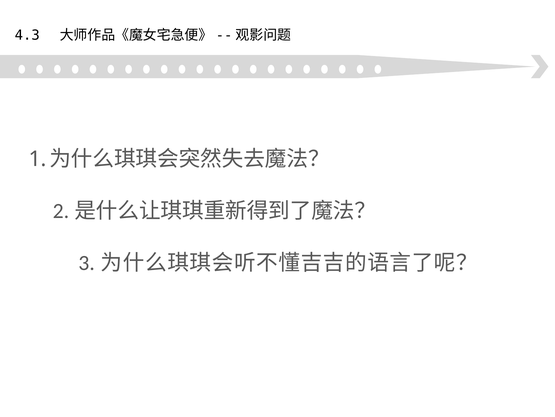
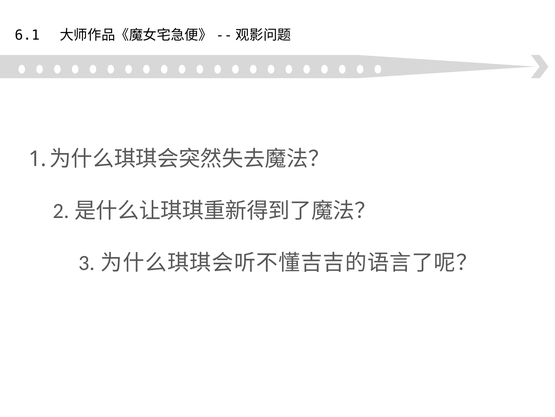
4.3: 4.3 -> 6.1
